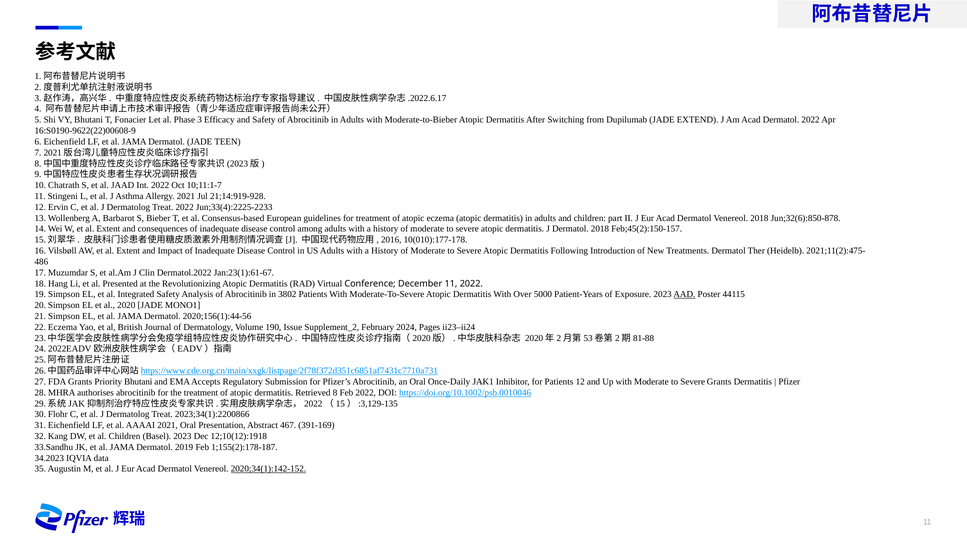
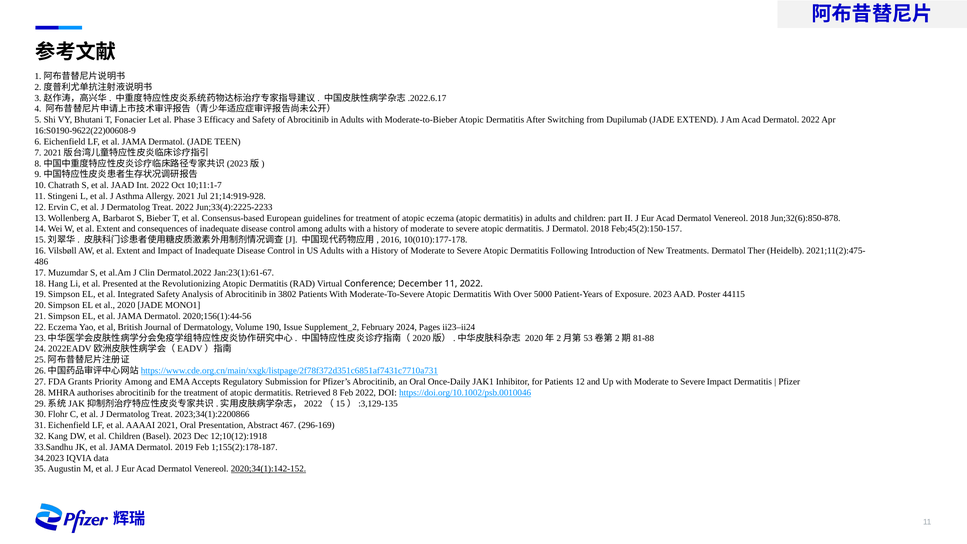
AAD underline: present -> none
Priority Bhutani: Bhutani -> Among
Severe Grants: Grants -> Impact
391-169: 391-169 -> 296-169
